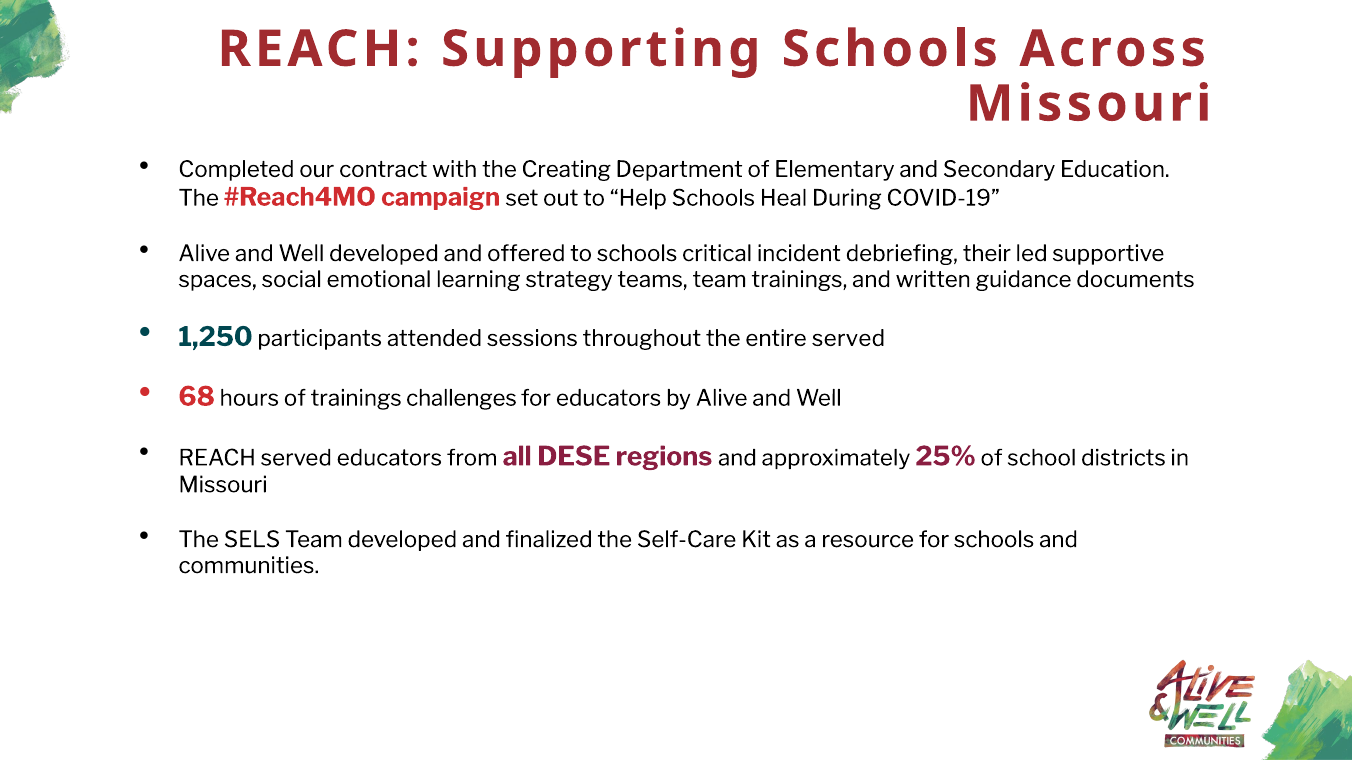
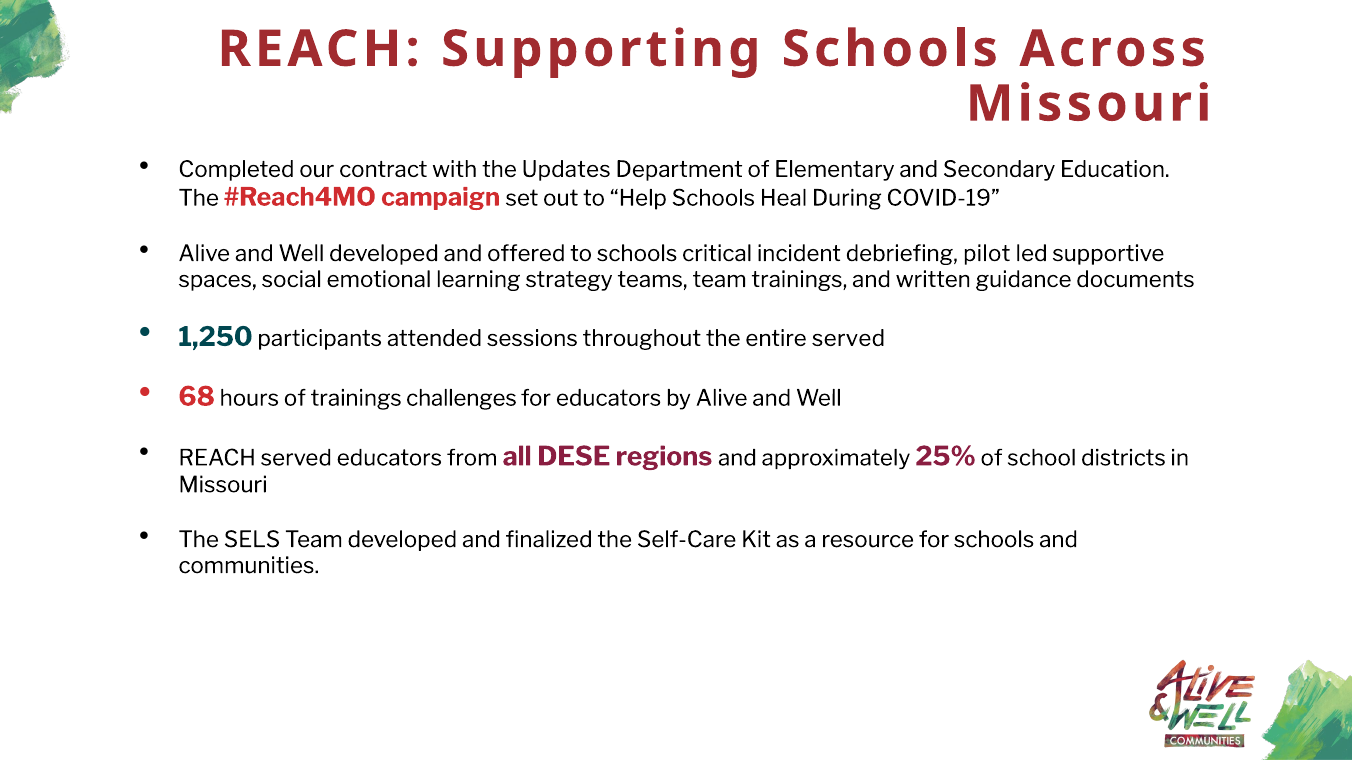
Creating: Creating -> Updates
their: their -> pilot
